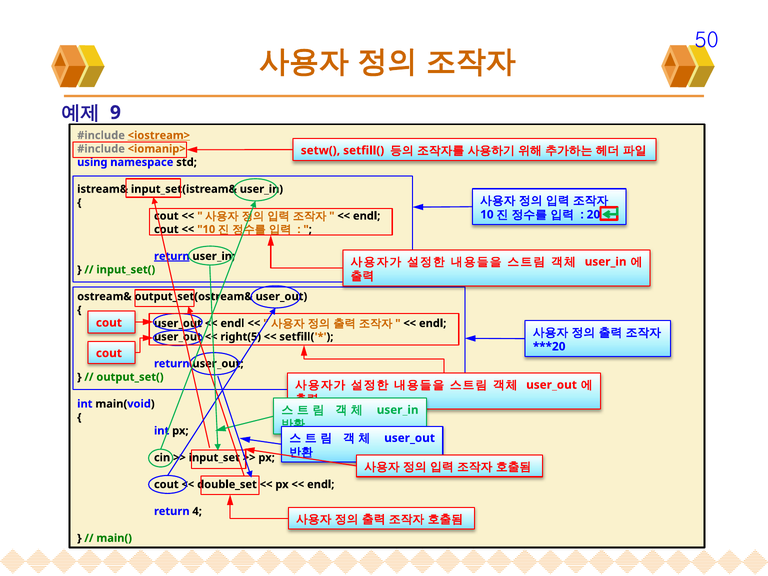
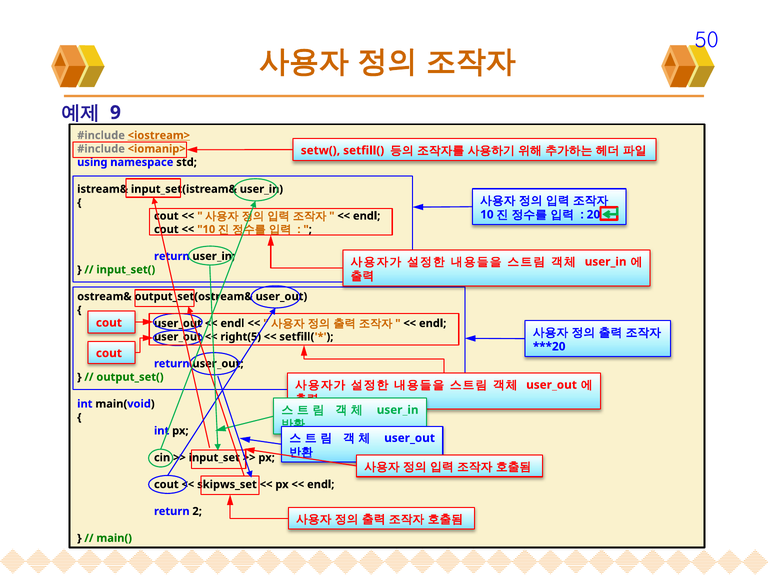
return at (172, 256) underline: present -> none
double_set: double_set -> skipws_set
4: 4 -> 2
